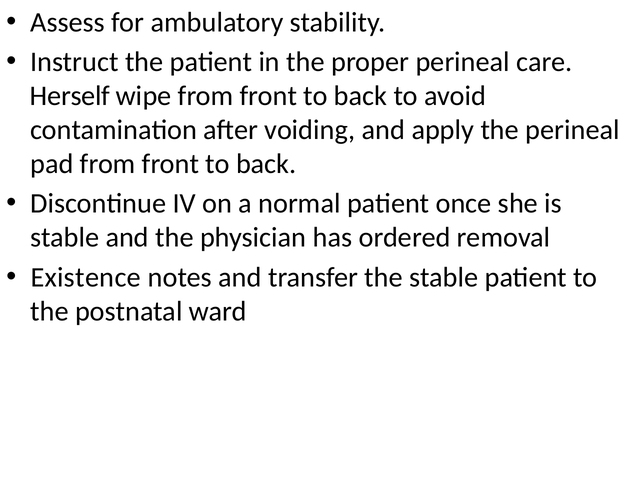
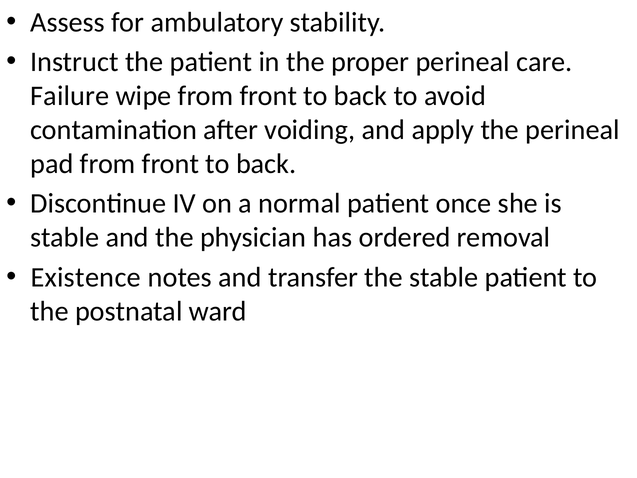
Herself: Herself -> Failure
